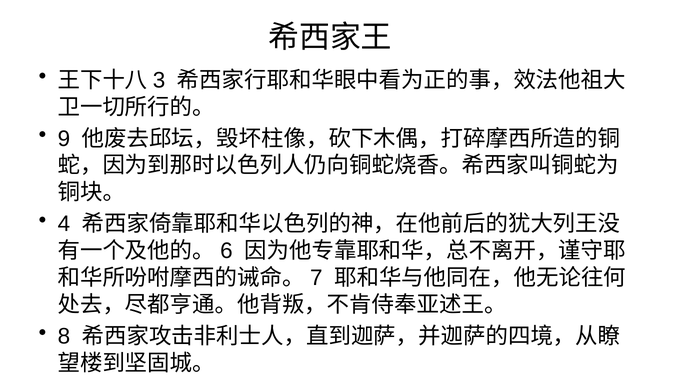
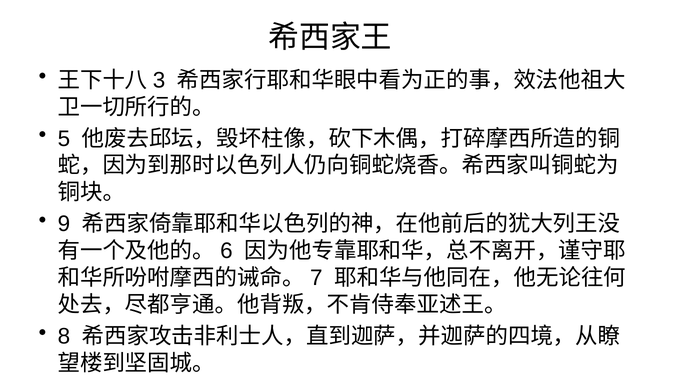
9: 9 -> 5
4: 4 -> 9
